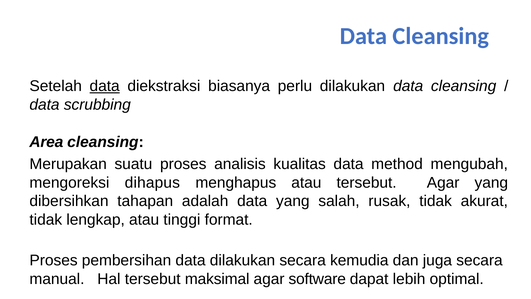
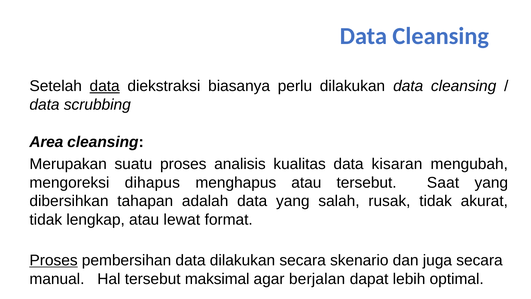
method: method -> kisaran
tersebut Agar: Agar -> Saat
tinggi: tinggi -> lewat
Proses at (54, 260) underline: none -> present
kemudia: kemudia -> skenario
software: software -> berjalan
